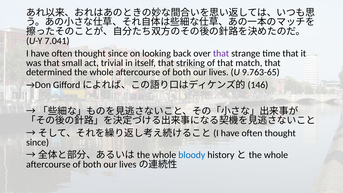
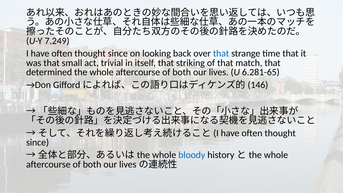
7.041: 7.041 -> 7.249
that at (221, 53) colour: purple -> blue
9.763-65: 9.763-65 -> 6.281-65
